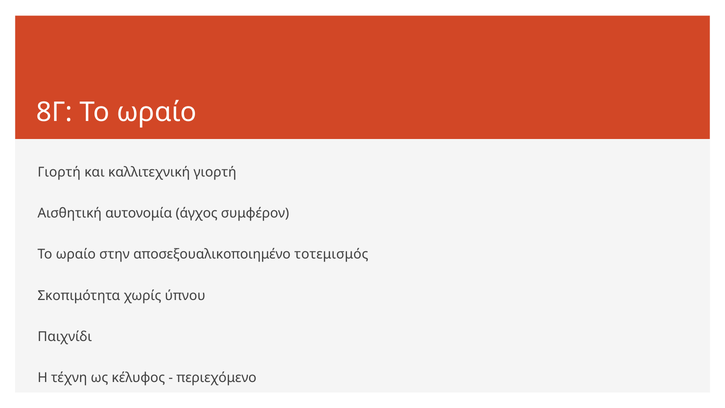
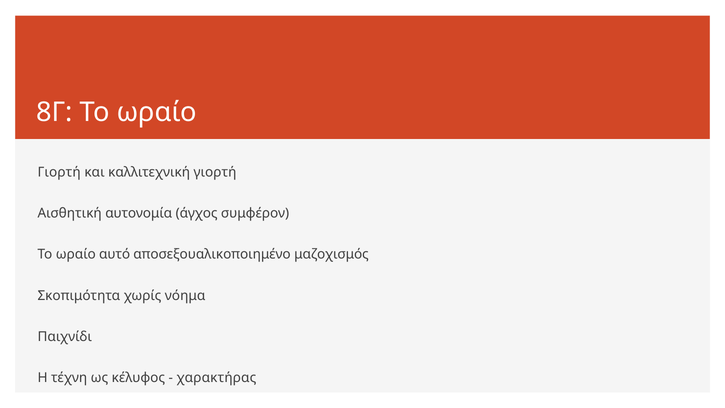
στην: στην -> αυτό
τοτεμισμός: τοτεμισμός -> μαζοχισμός
ύπνου: ύπνου -> νόημα
περιεχόμενο: περιεχόμενο -> χαρακτήρας
